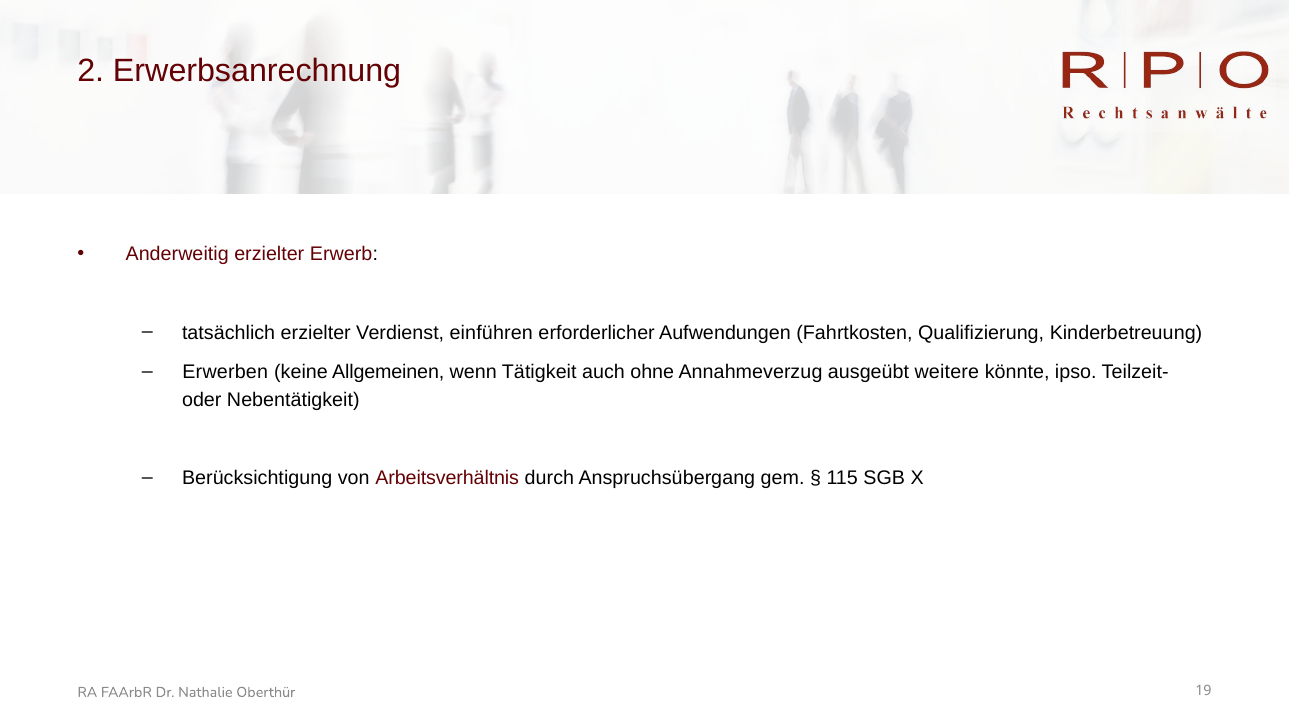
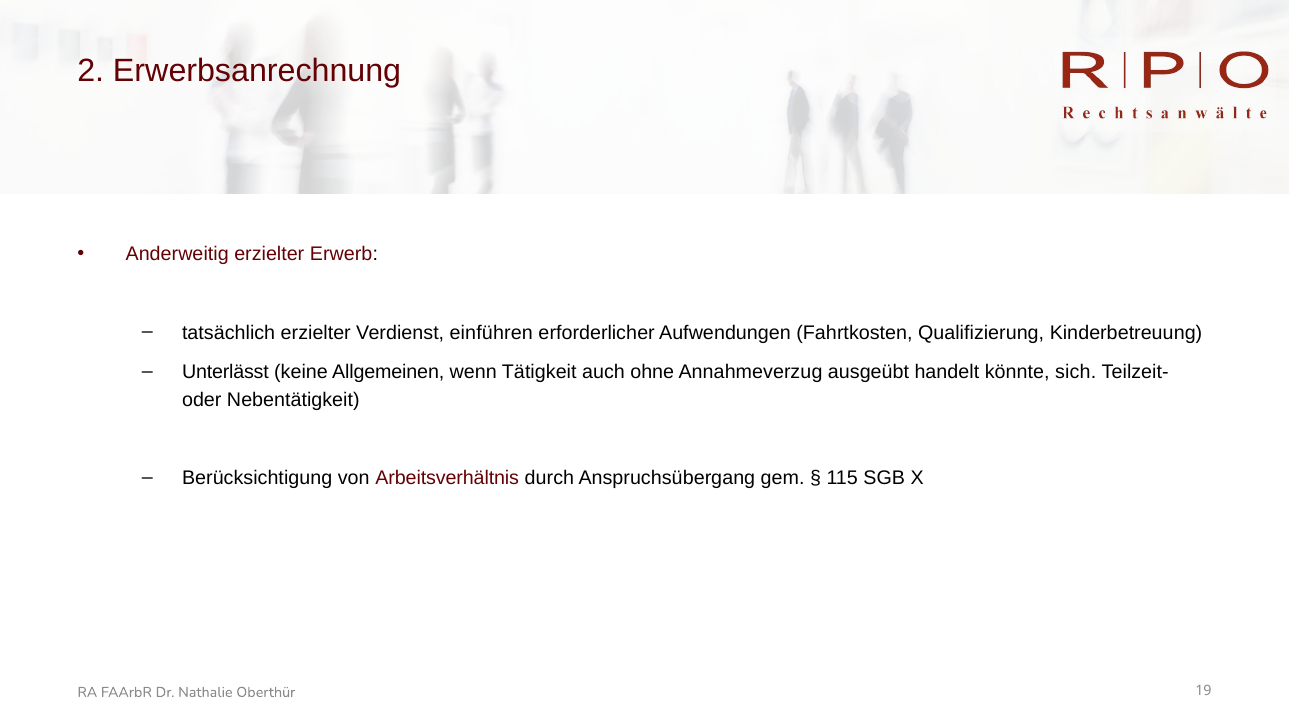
Erwerben: Erwerben -> Unterlässt
weitere: weitere -> handelt
ipso: ipso -> sich
